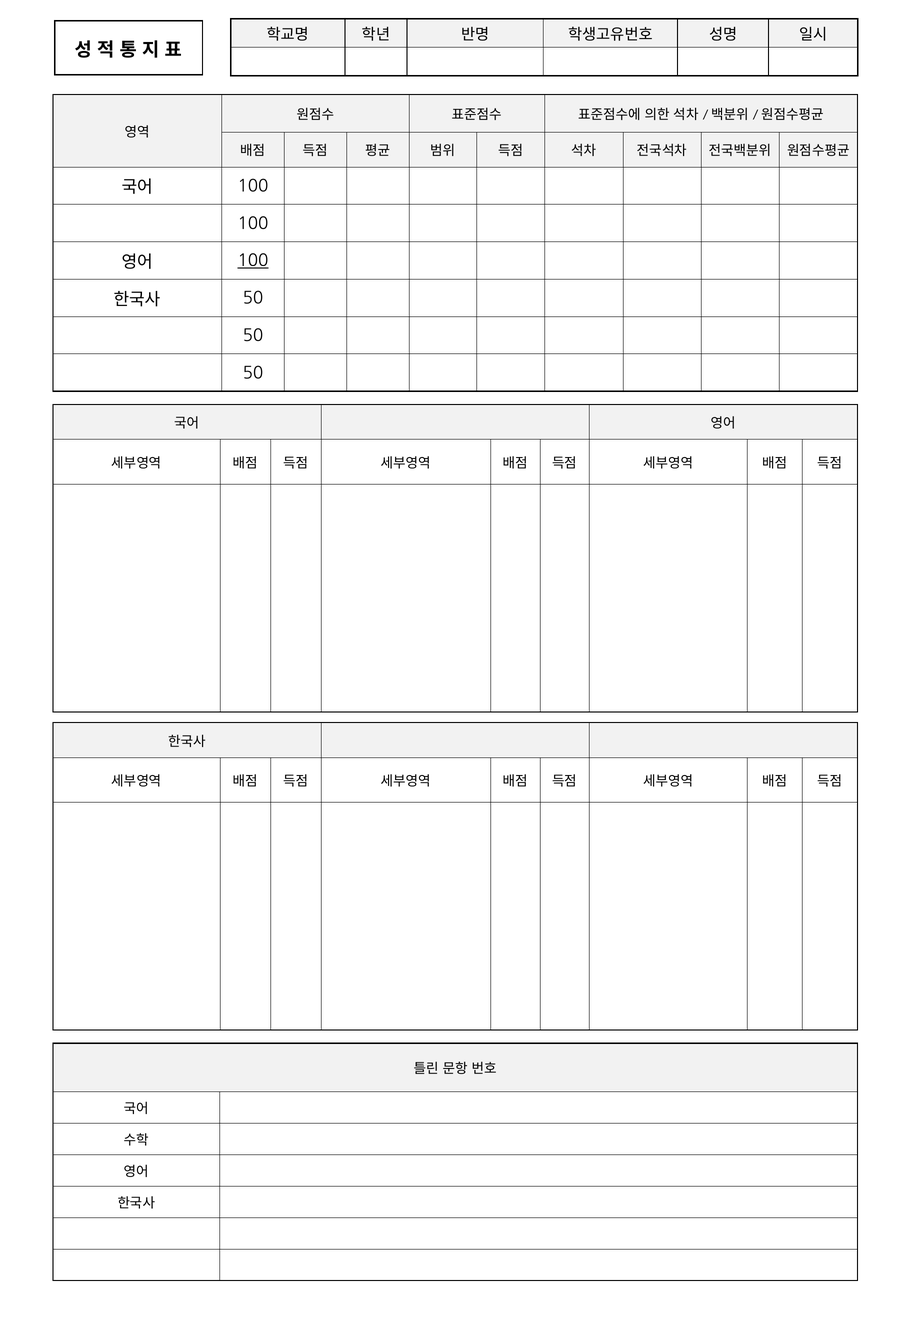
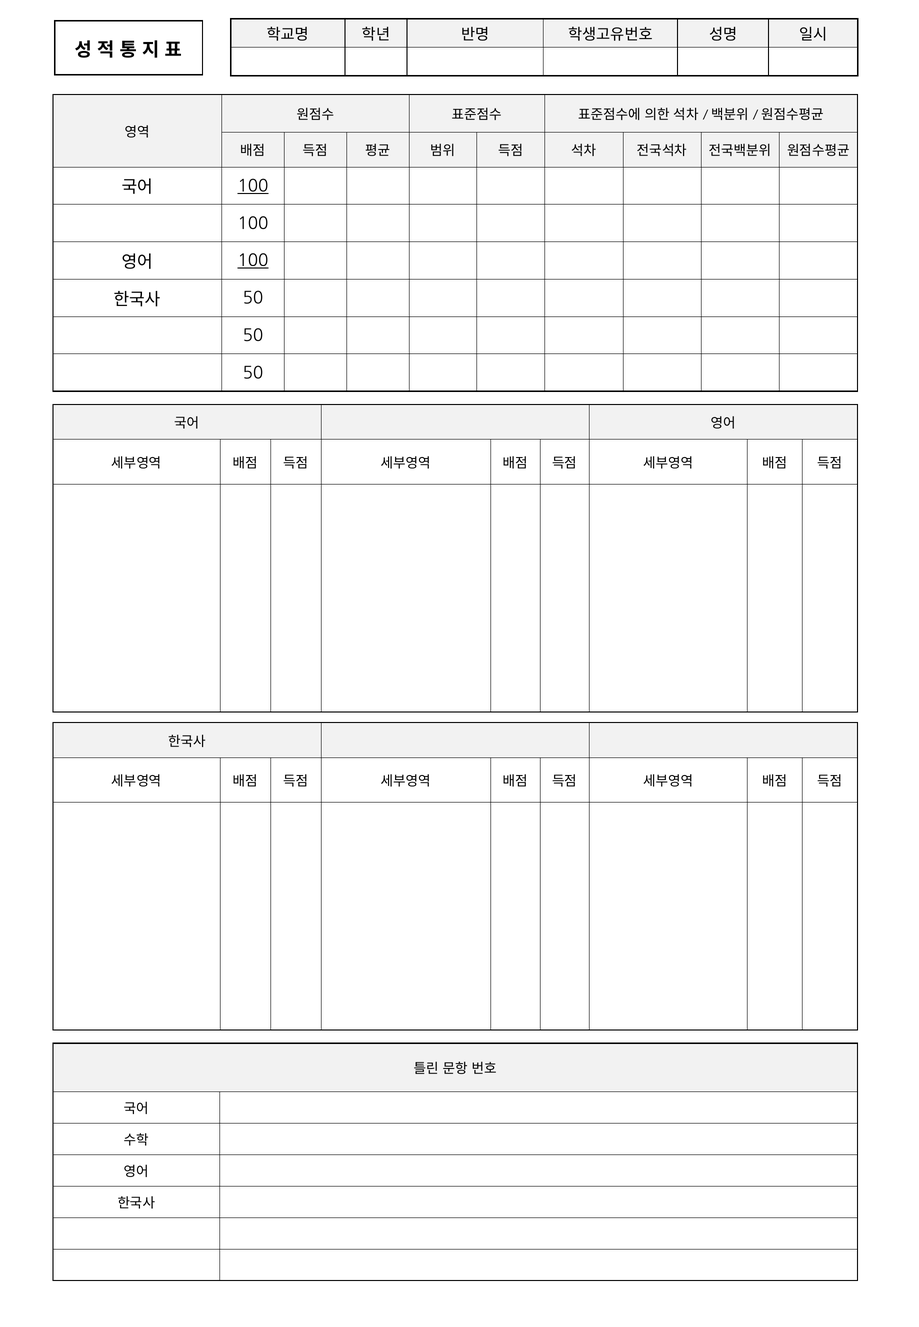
100 at (253, 186) underline: none -> present
